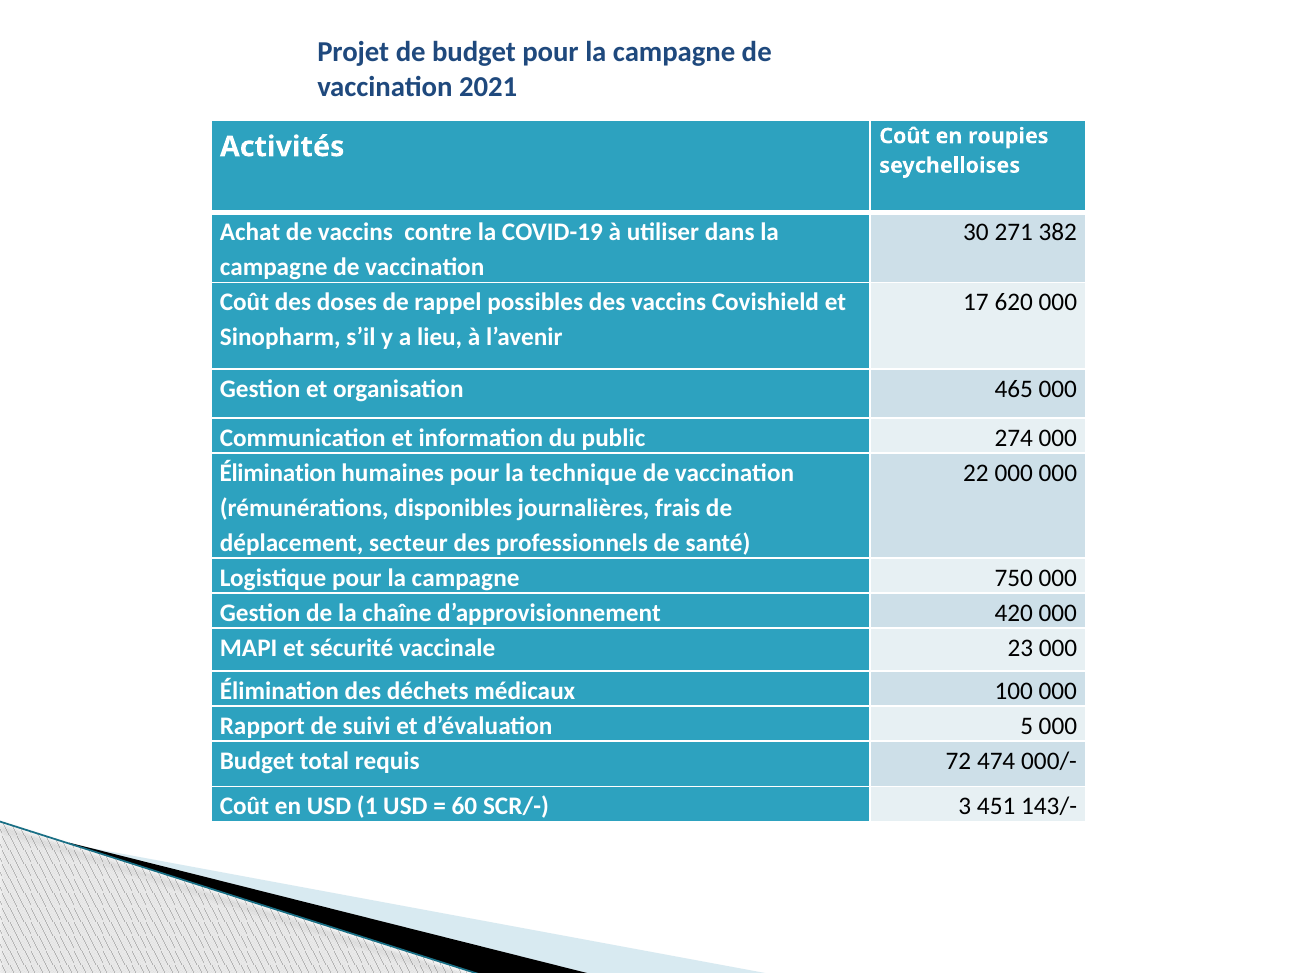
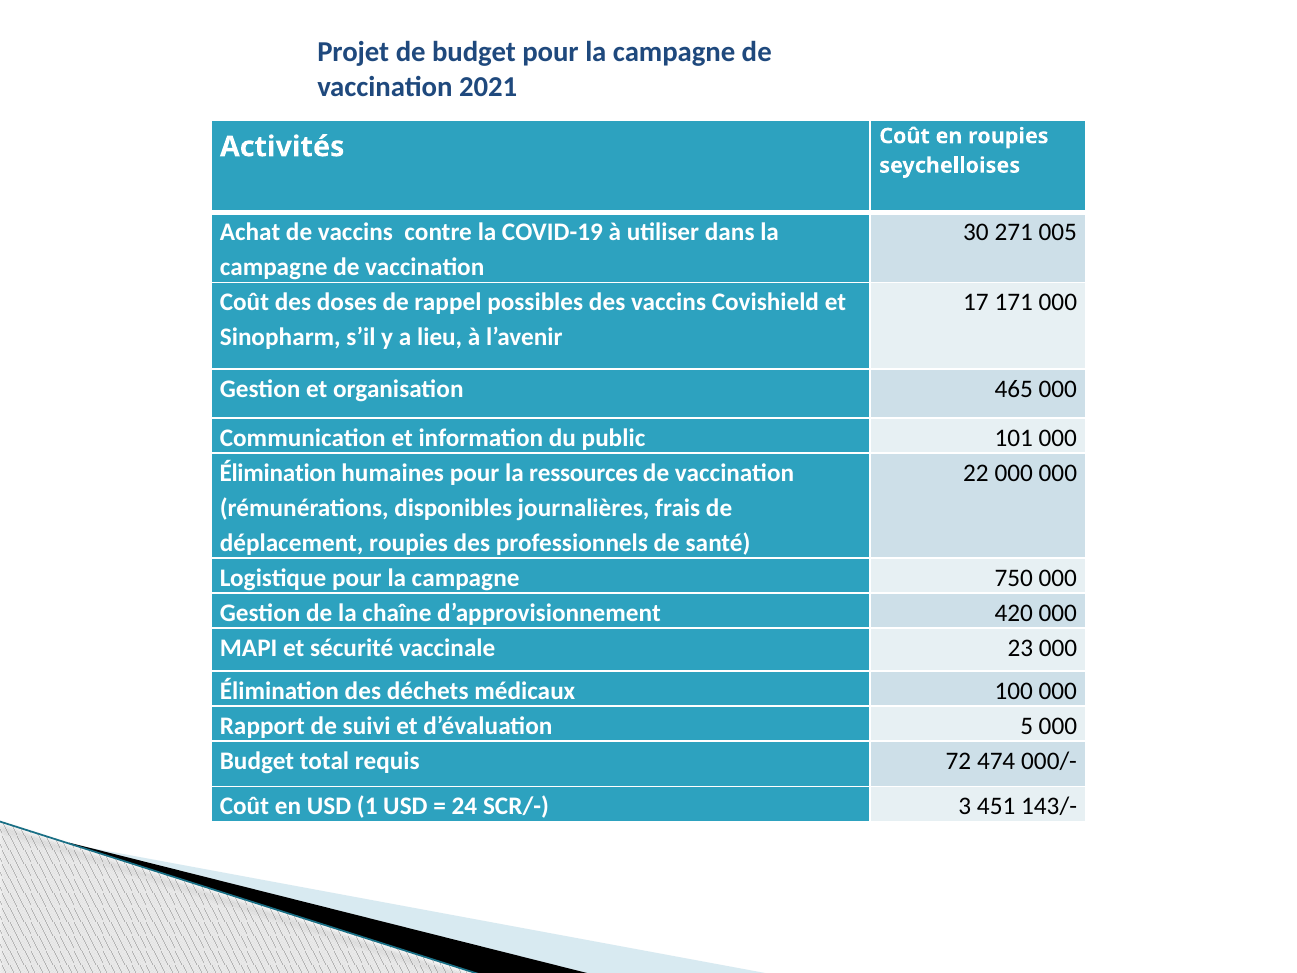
382: 382 -> 005
620: 620 -> 171
274: 274 -> 101
technique: technique -> ressources
déplacement secteur: secteur -> roupies
60: 60 -> 24
